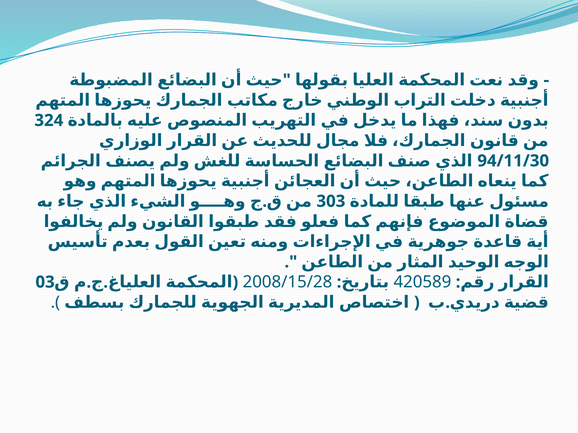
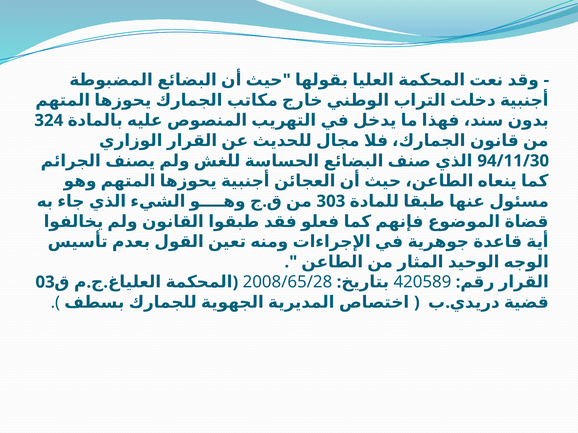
2008/15/28: 2008/15/28 -> 2008/65/28
